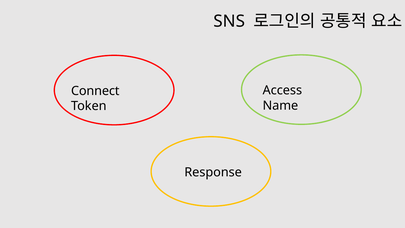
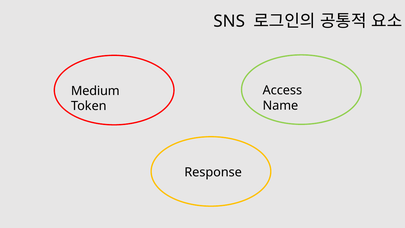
Connect: Connect -> Medium
